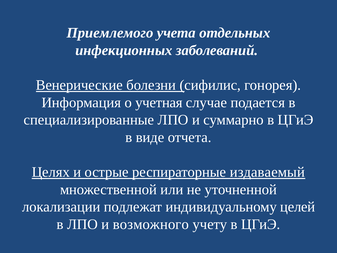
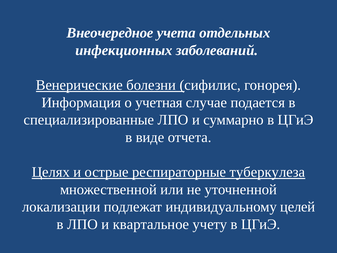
Приемлемого: Приемлемого -> Внеочередное
издаваемый: издаваемый -> туберкулеза
возможного: возможного -> квартальное
